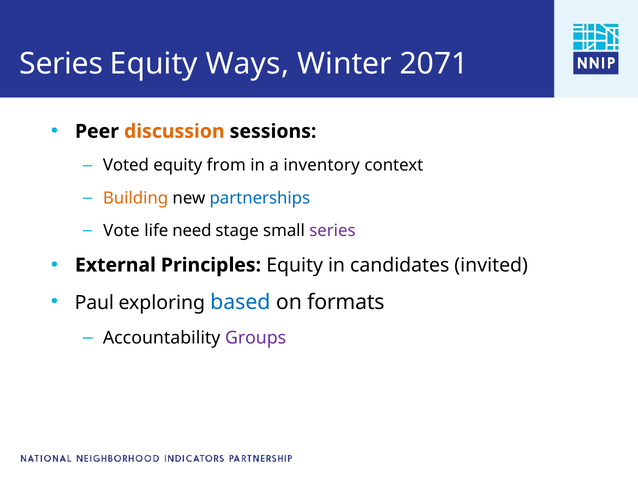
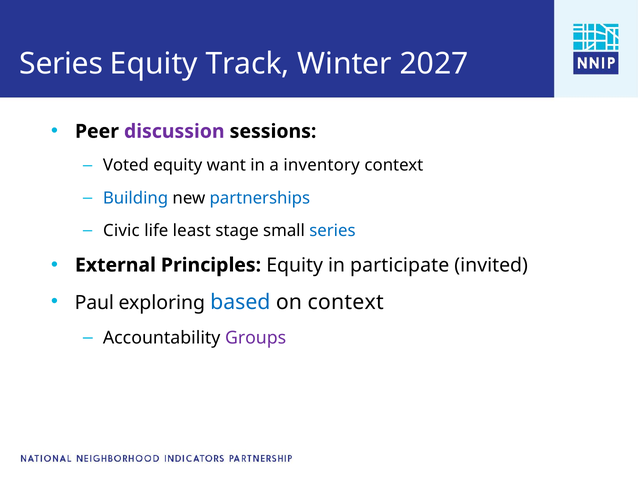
Ways: Ways -> Track
2071: 2071 -> 2027
discussion colour: orange -> purple
from: from -> want
Building colour: orange -> blue
Vote: Vote -> Civic
need: need -> least
series at (332, 230) colour: purple -> blue
candidates: candidates -> participate
on formats: formats -> context
